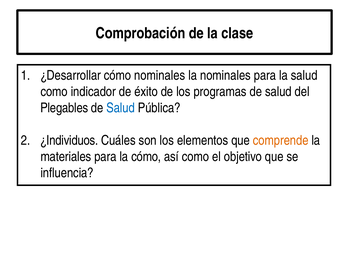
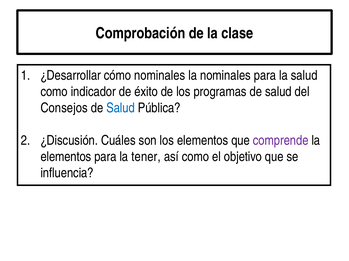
Plegables: Plegables -> Consejos
¿Individuos: ¿Individuos -> ¿Discusión
comprende colour: orange -> purple
materiales at (66, 157): materiales -> elementos
la cómo: cómo -> tener
